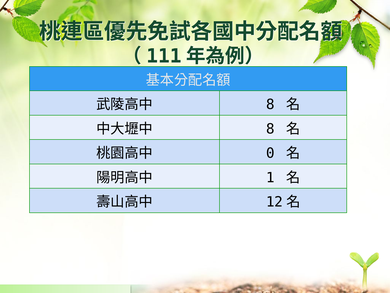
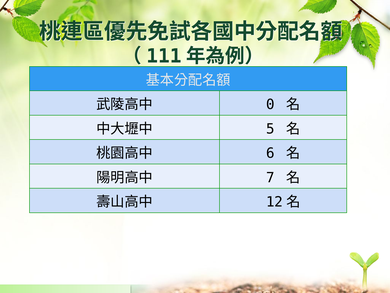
8 at (270, 104): 8 -> 0
8 at (270, 129): 8 -> 5
0: 0 -> 6
1: 1 -> 7
